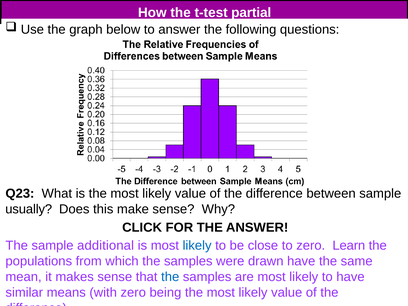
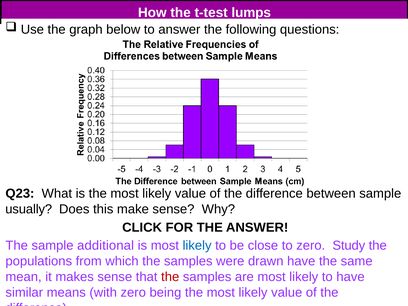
partial: partial -> lumps
Learn: Learn -> Study
the at (170, 277) colour: blue -> red
